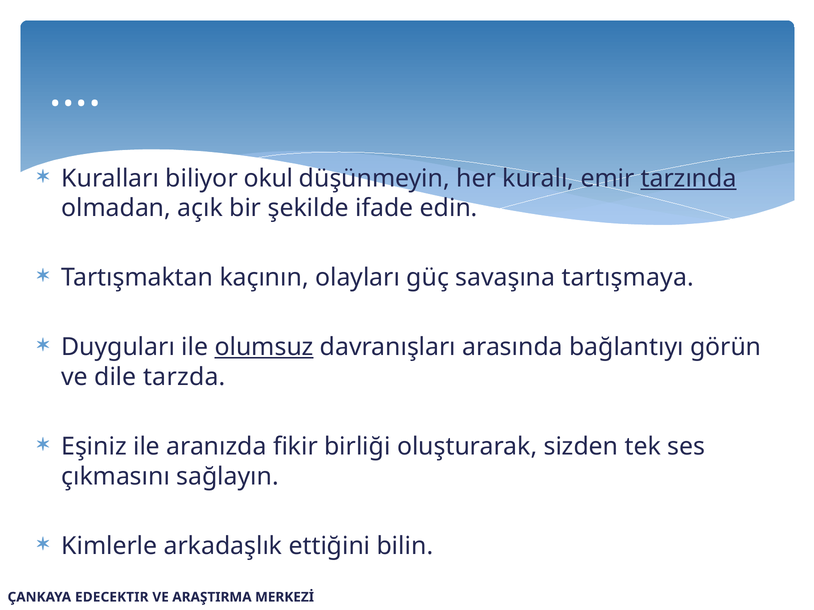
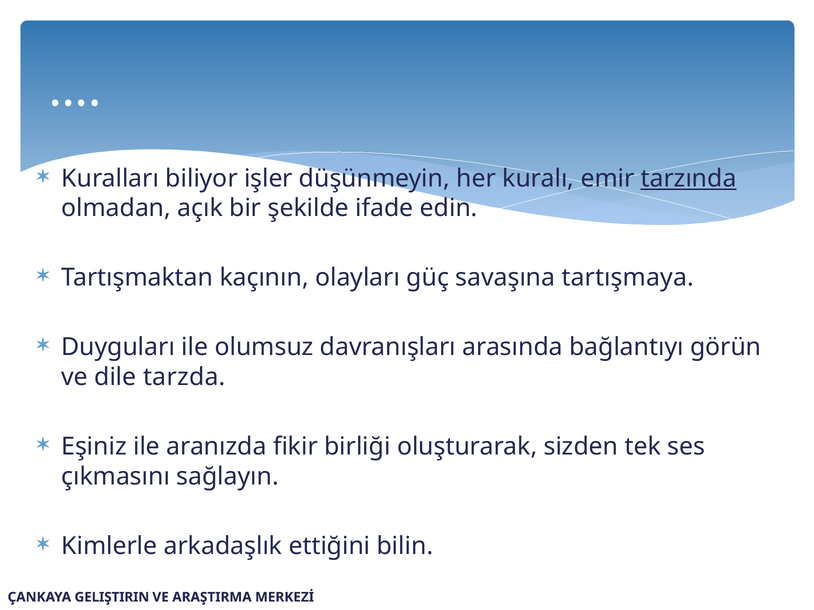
okul: okul -> işler
olumsuz underline: present -> none
EDECEKTIR: EDECEKTIR -> GELIŞTIRIN
